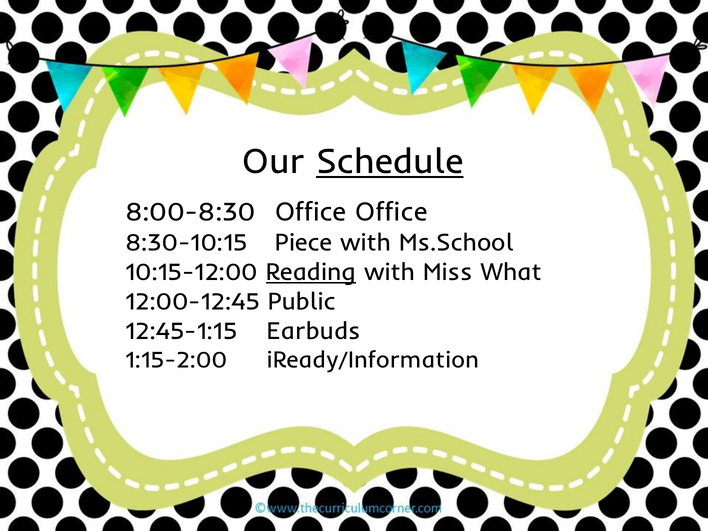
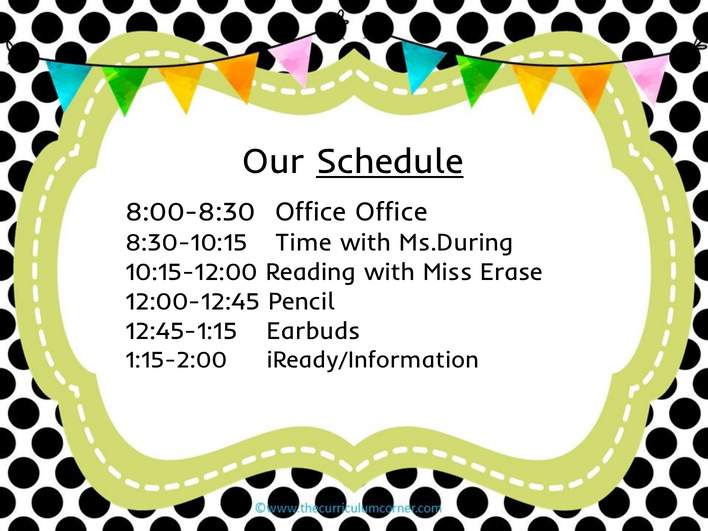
Piece: Piece -> Time
Ms.School: Ms.School -> Ms.During
Reading underline: present -> none
What: What -> Erase
Public: Public -> Pencil
